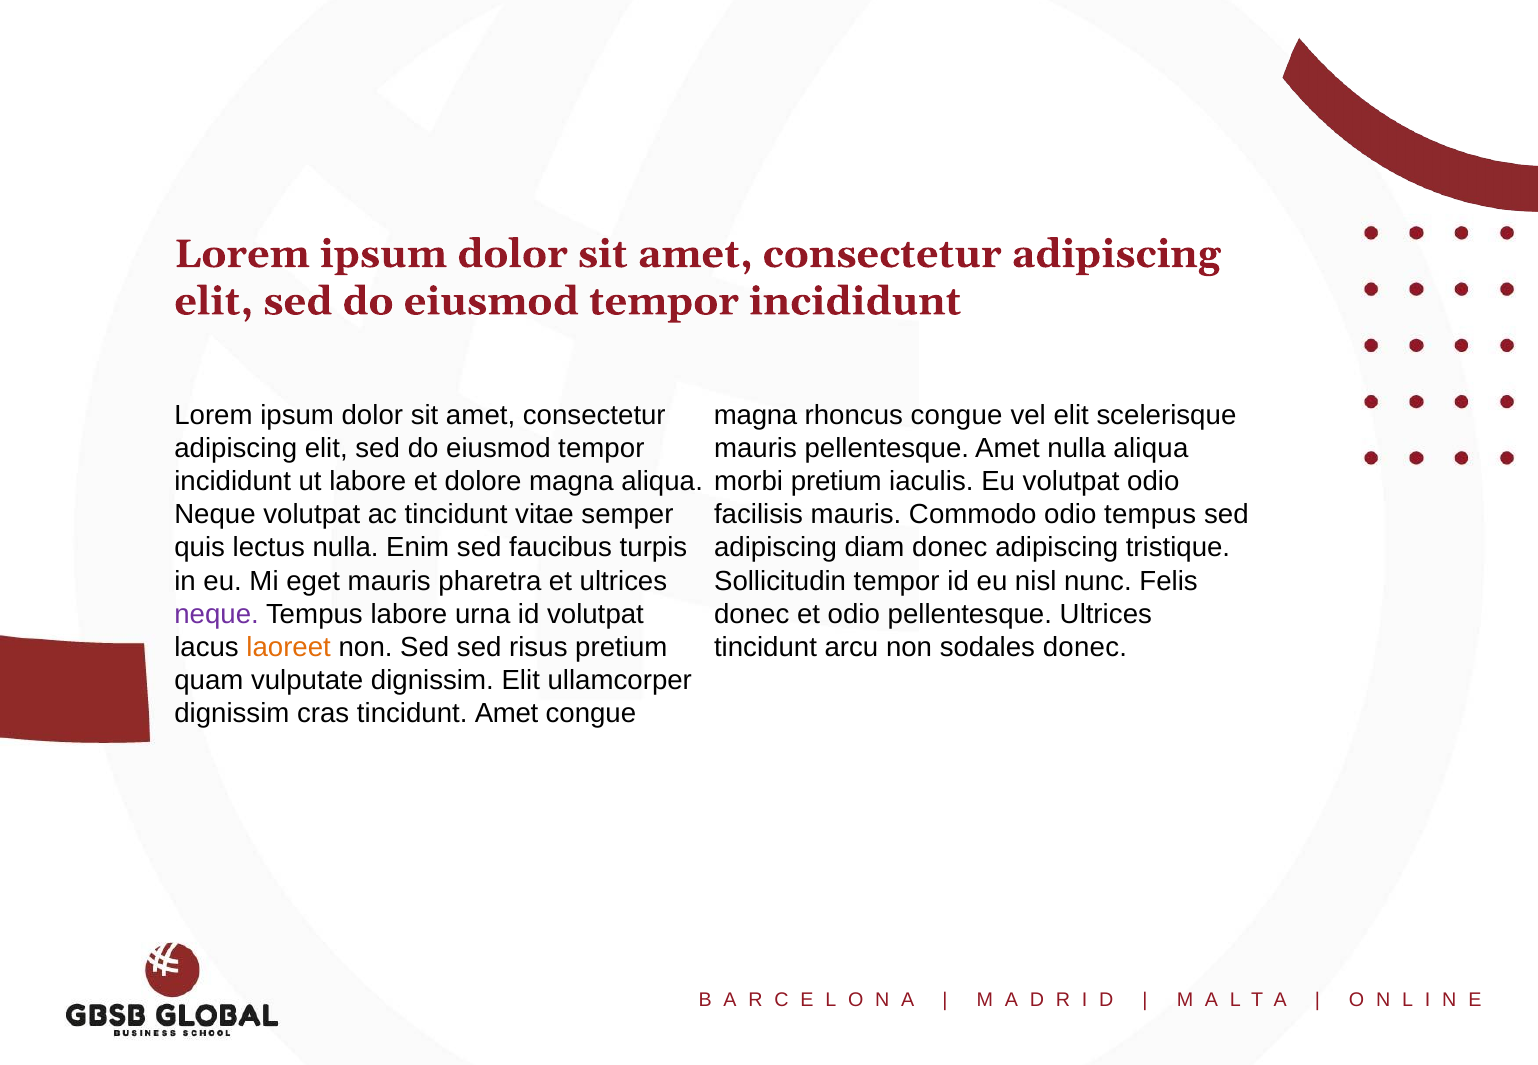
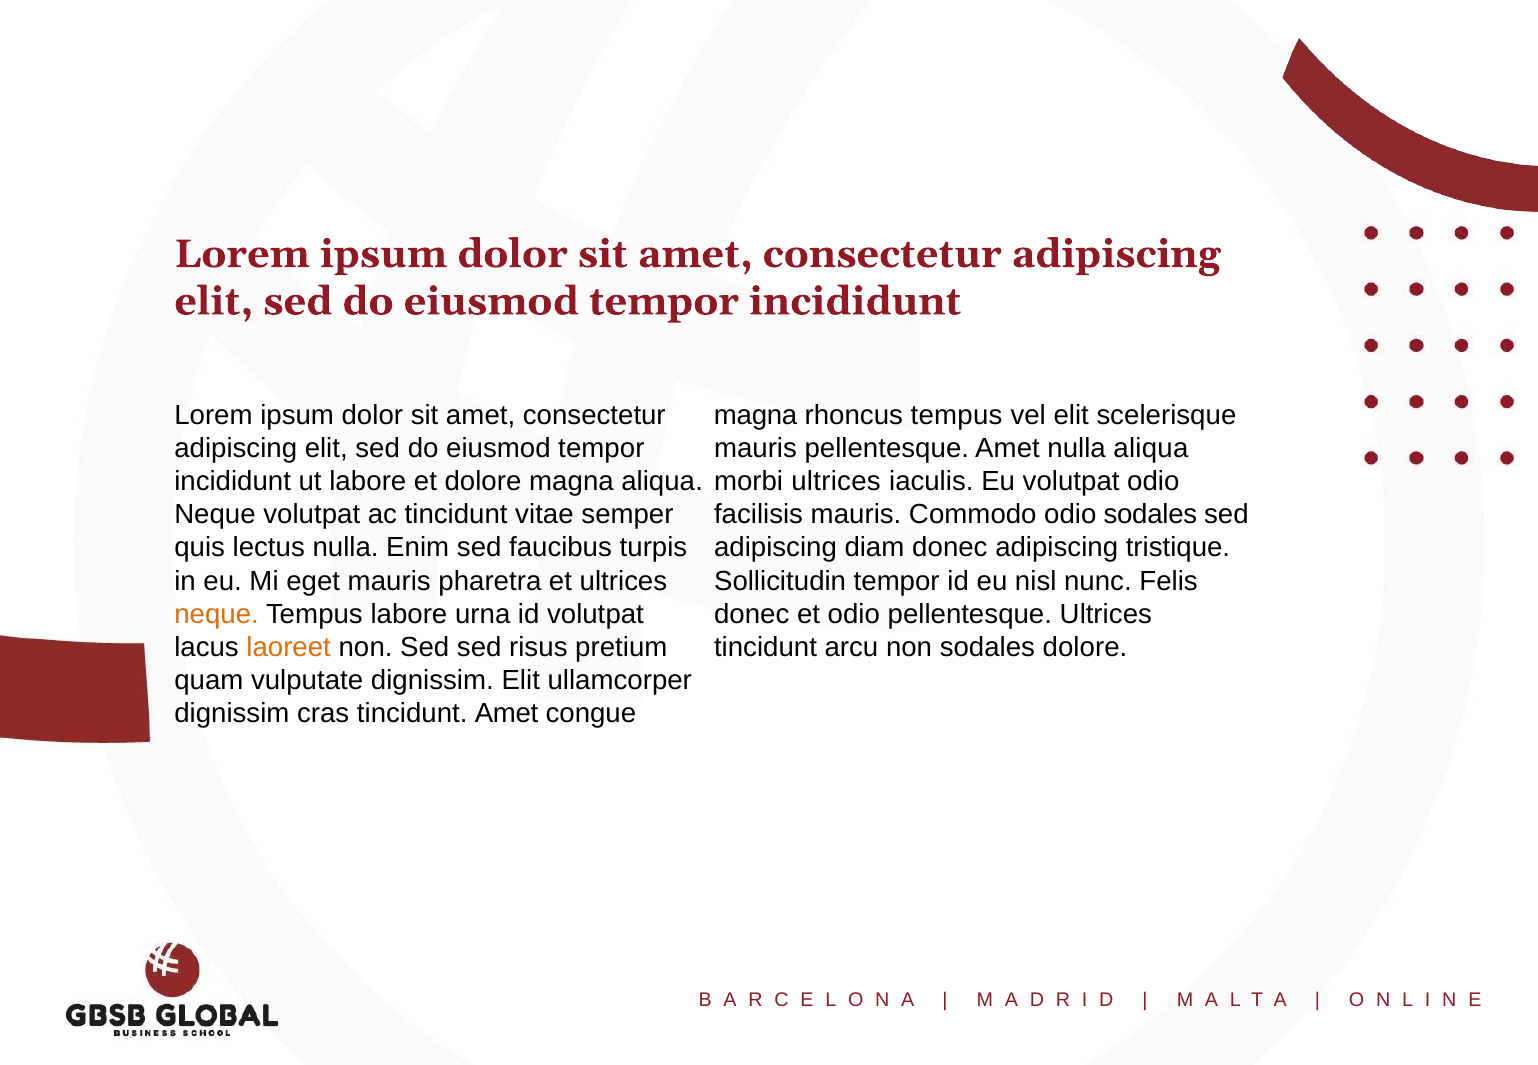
rhoncus congue: congue -> tempus
morbi pretium: pretium -> ultrices
odio tempus: tempus -> sodales
neque at (217, 614) colour: purple -> orange
sodales donec: donec -> dolore
